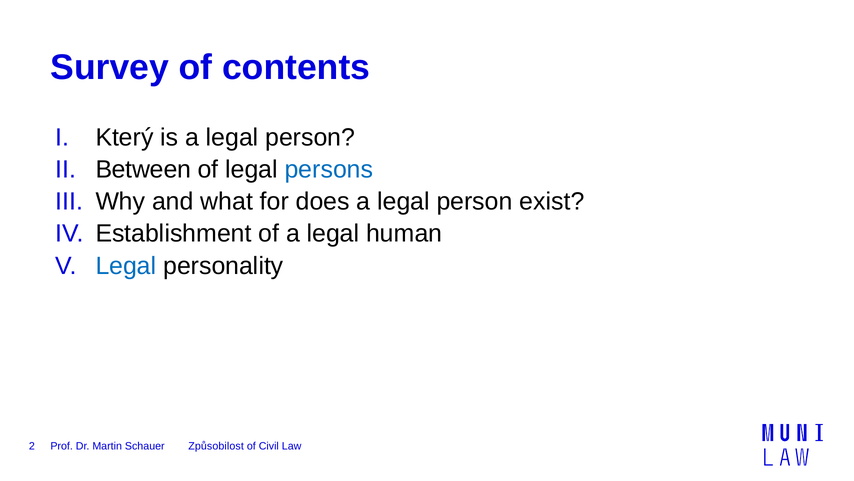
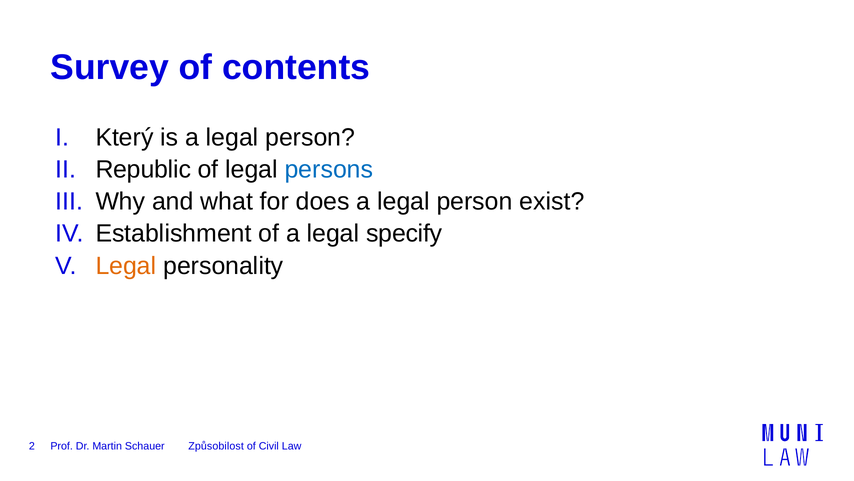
Between: Between -> Republic
human: human -> specify
Legal at (126, 265) colour: blue -> orange
